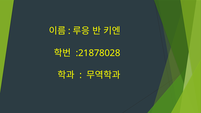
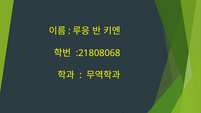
:21878028: :21878028 -> :21808068
